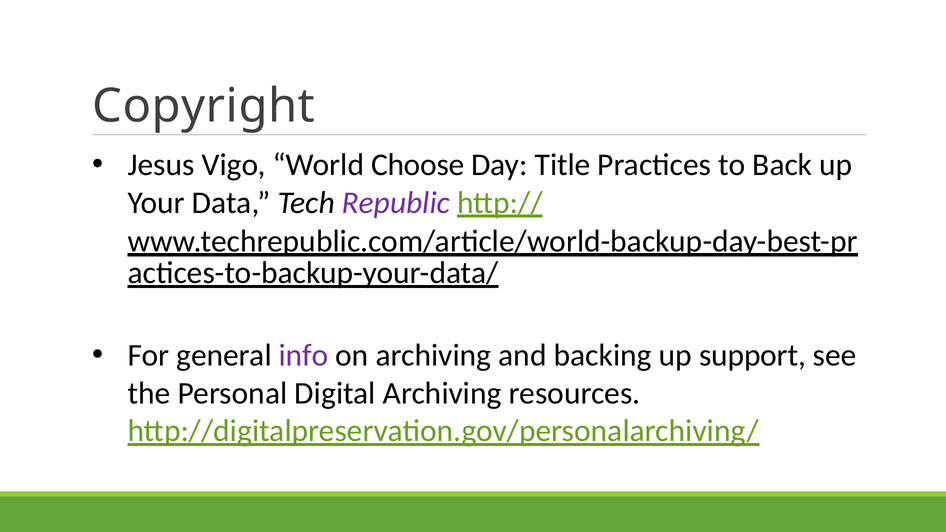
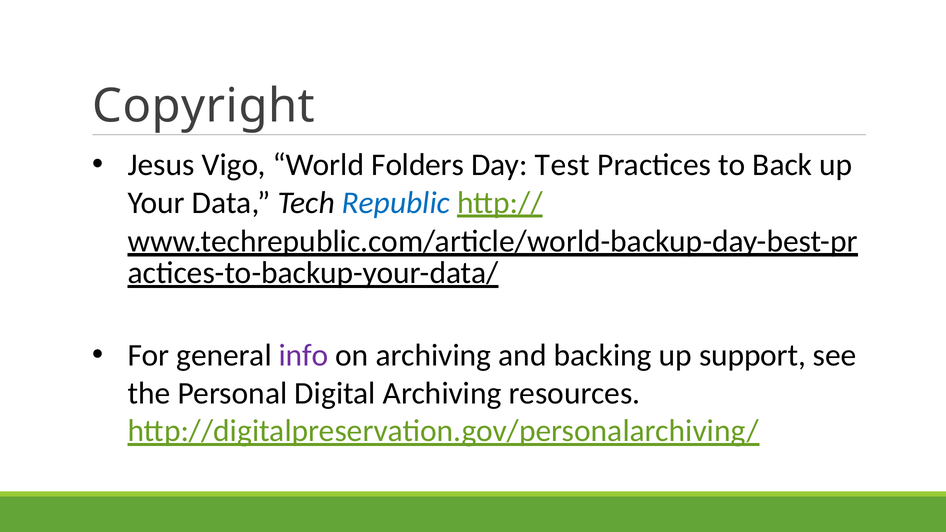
Choose: Choose -> Folders
Title: Title -> Test
Republic colour: purple -> blue
